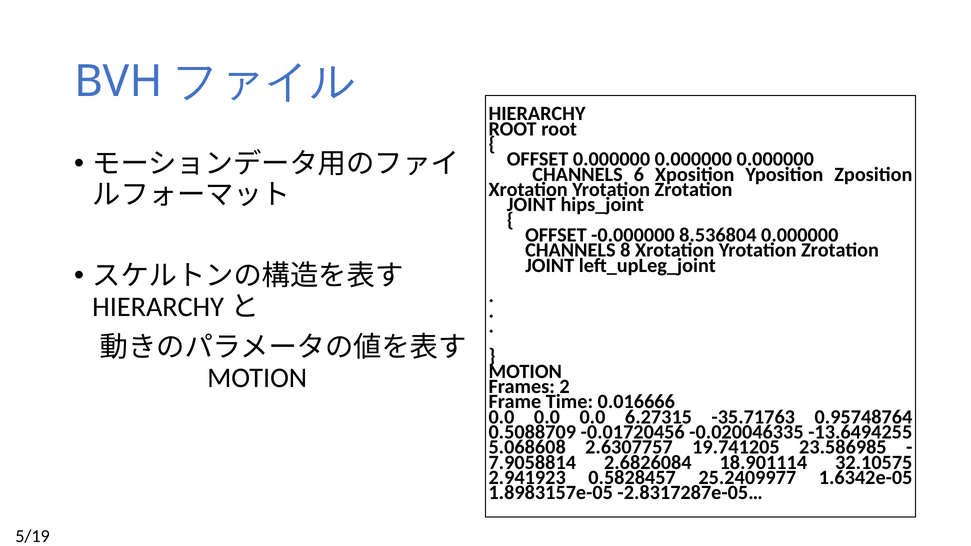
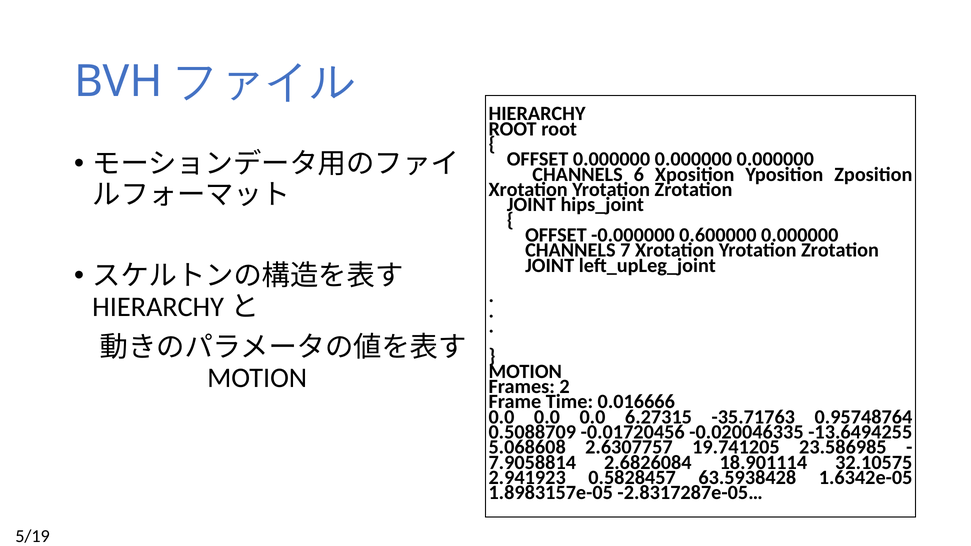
8.536804: 8.536804 -> 0.600000
8: 8 -> 7
25.2409977: 25.2409977 -> 63.5938428
